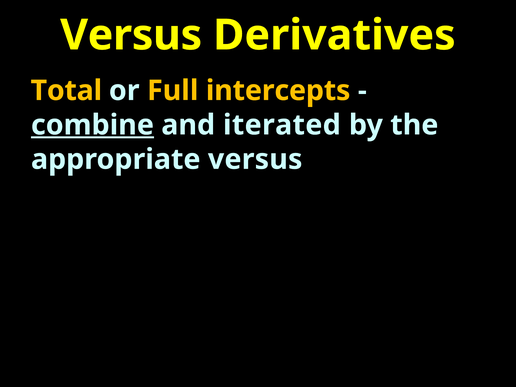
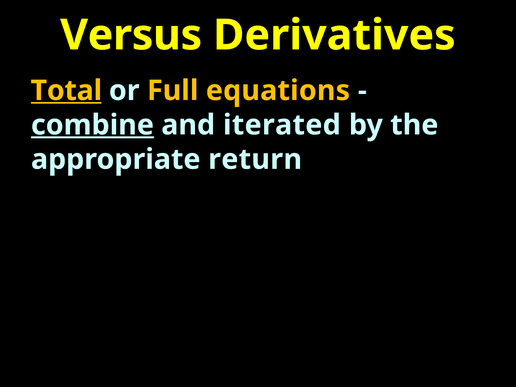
Total underline: none -> present
intercepts: intercepts -> equations
appropriate versus: versus -> return
